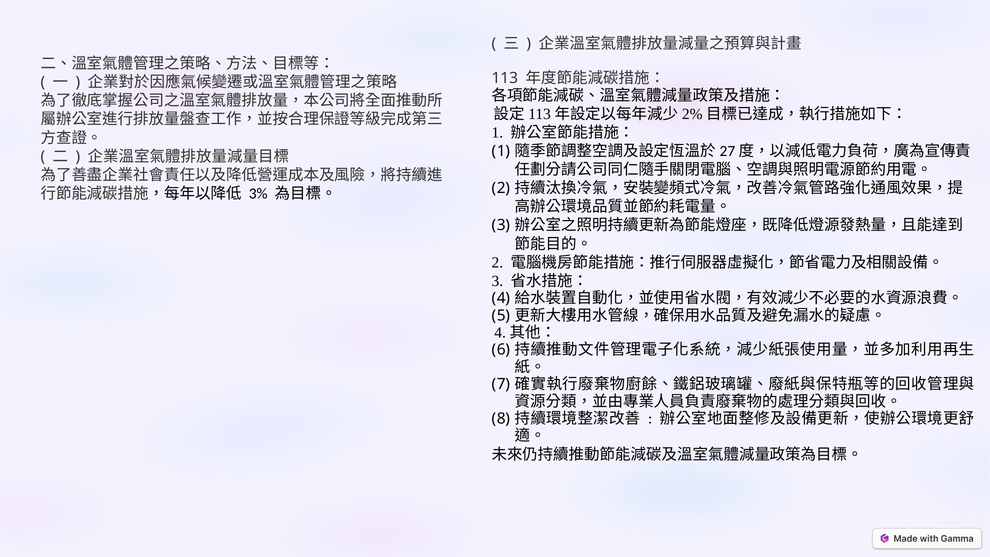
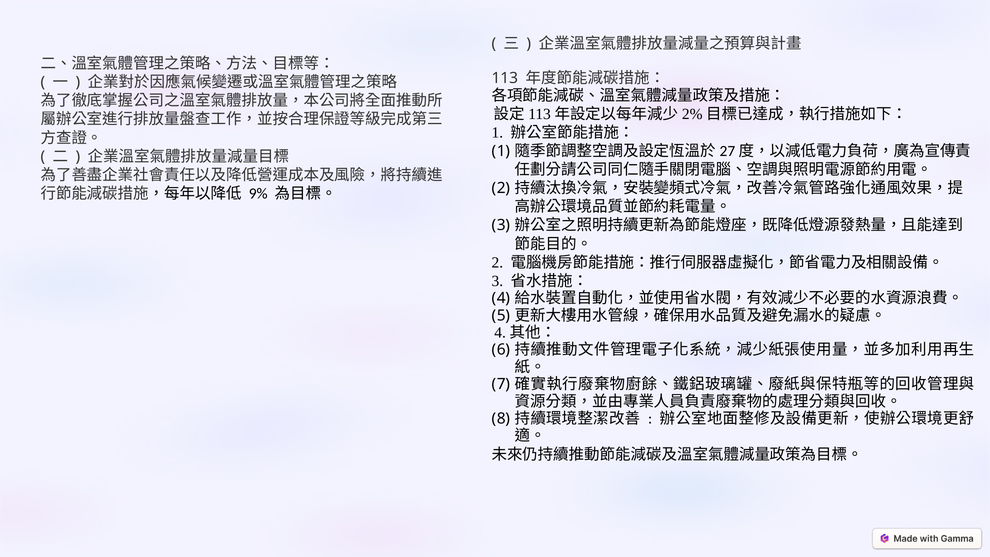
3%: 3% -> 9%
